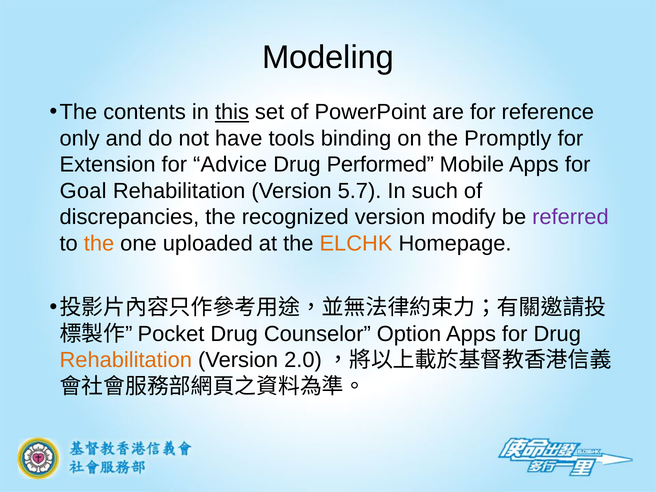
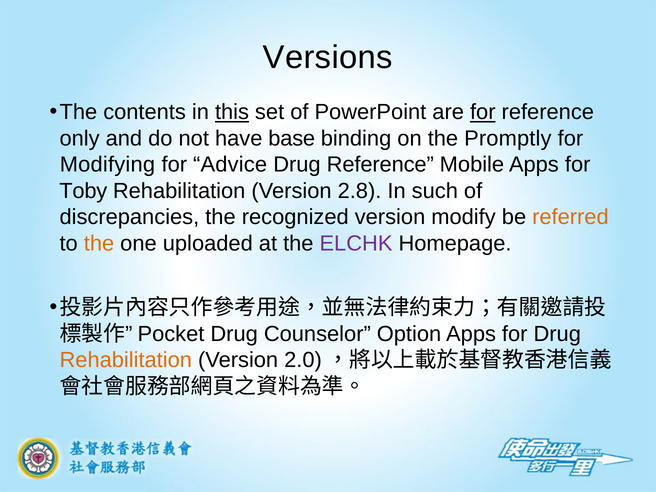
Modeling: Modeling -> Versions
for at (483, 112) underline: none -> present
tools: tools -> base
Extension: Extension -> Modifying
Drug Performed: Performed -> Reference
Goal: Goal -> Toby
5.7: 5.7 -> 2.8
referred colour: purple -> orange
ELCHK colour: orange -> purple
